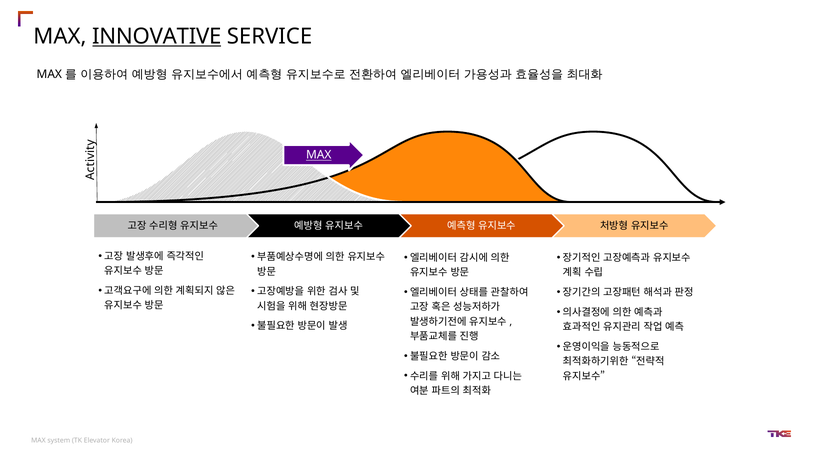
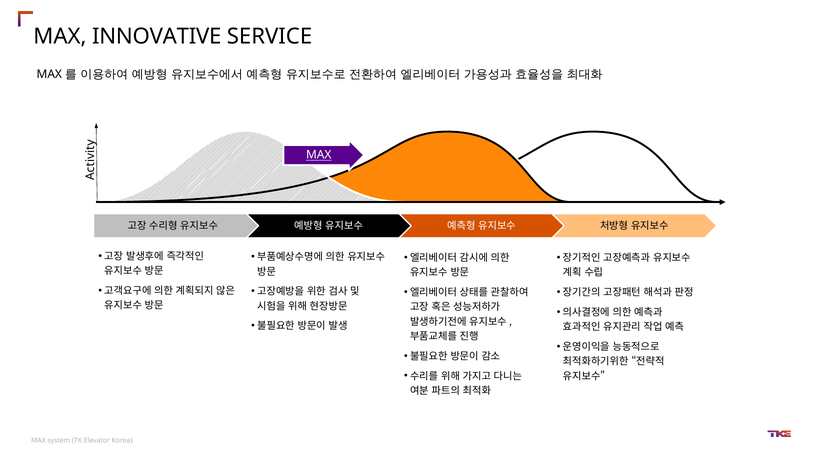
INNOVATIVE underline: present -> none
